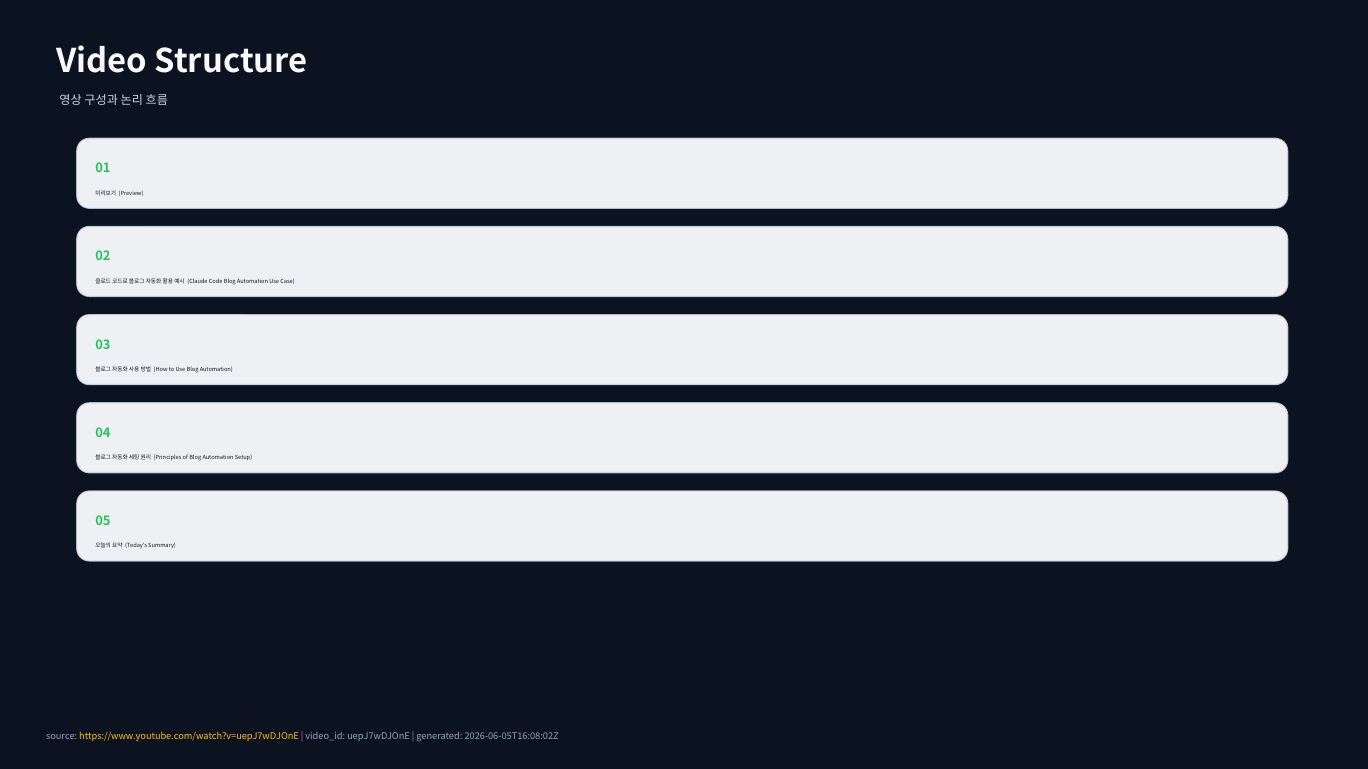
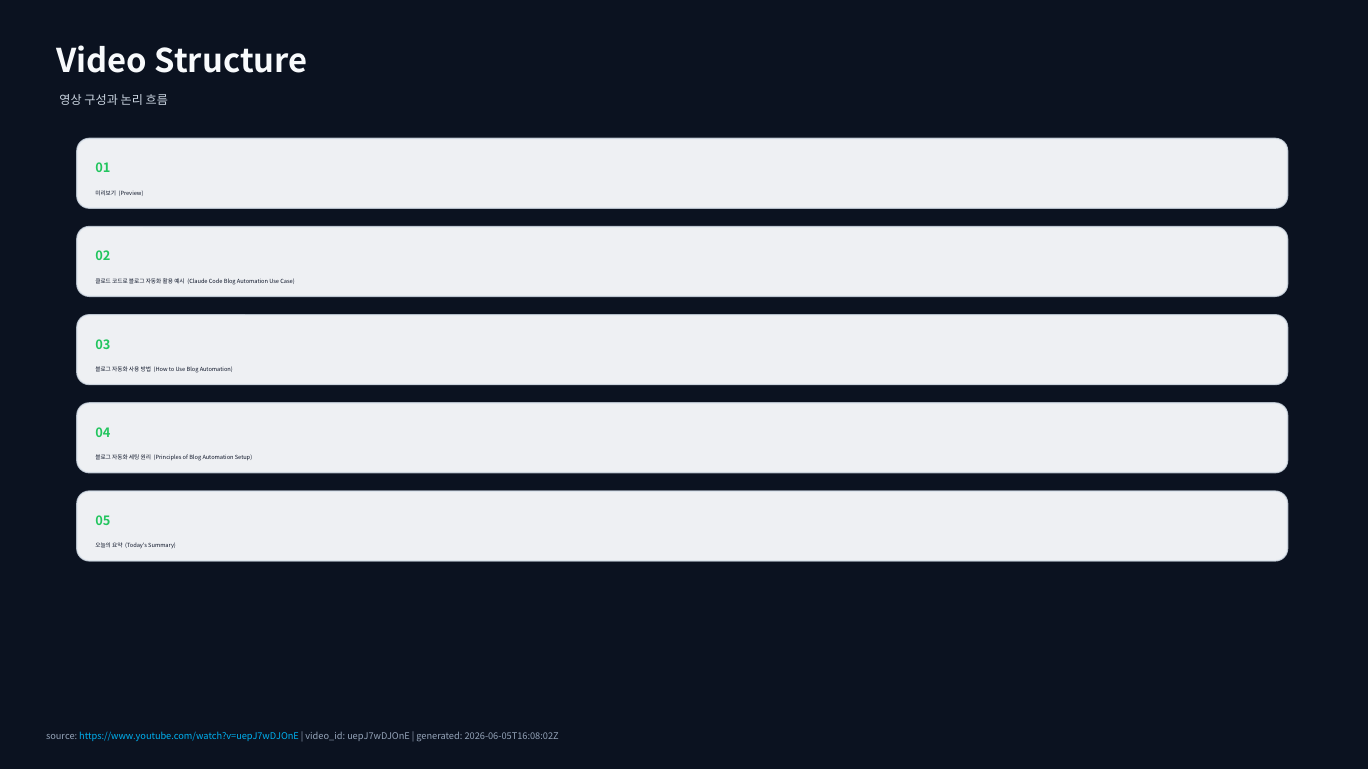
https://www.youtube.com/watch?v=uepJ7wDJOnE colour: yellow -> light blue
